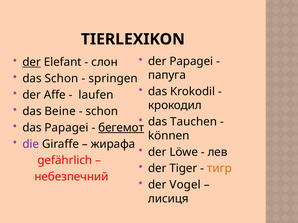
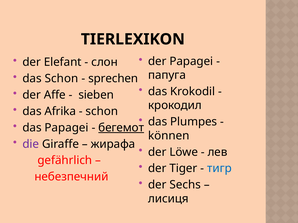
der at (32, 62) underline: present -> none
springen: springen -> sprechen
laufen: laufen -> sieben
Beine: Beine -> Afrika
Tauchen: Tauchen -> Plumpes
тигр colour: orange -> blue
Vogel: Vogel -> Sechs
